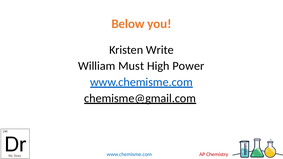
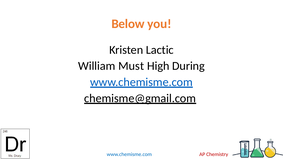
Write: Write -> Lactic
Power: Power -> During
